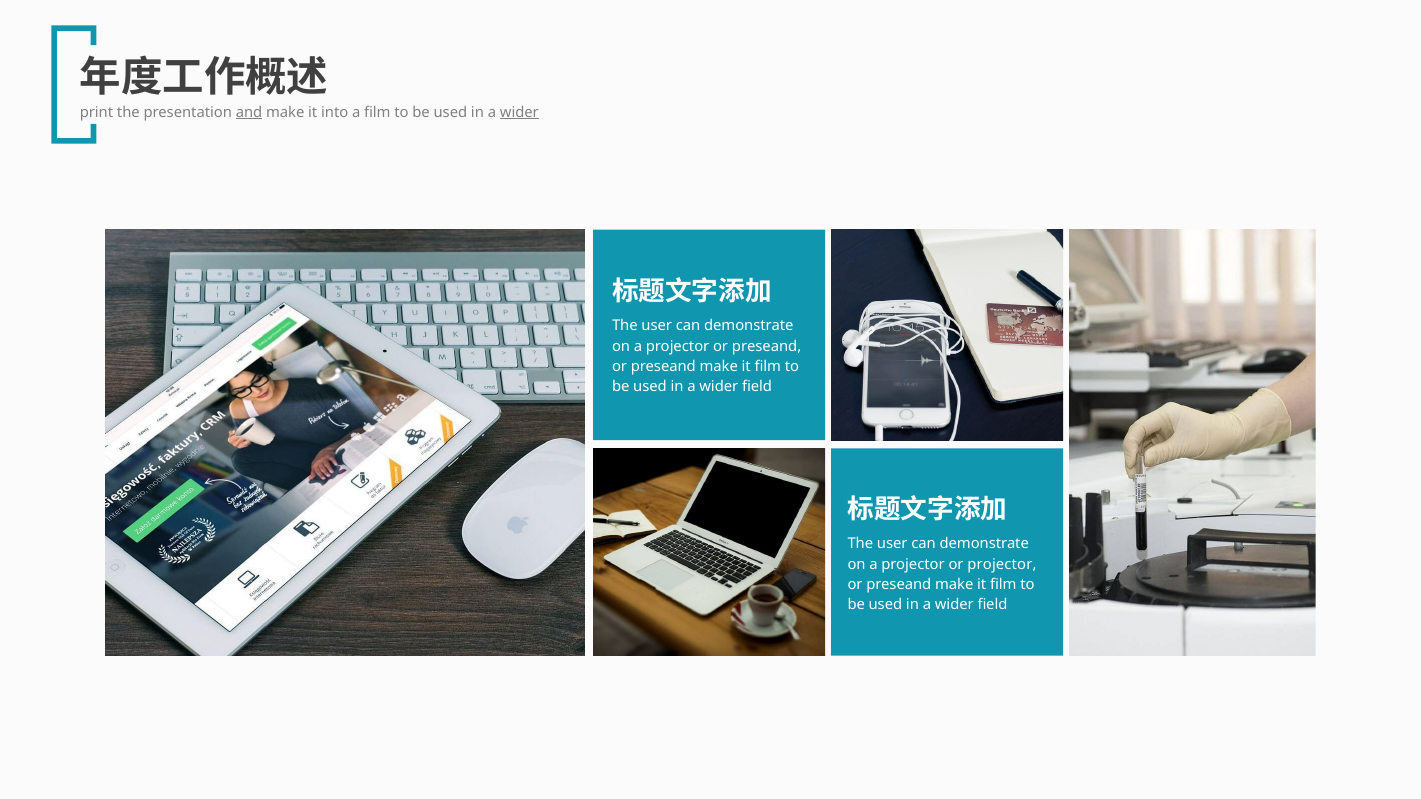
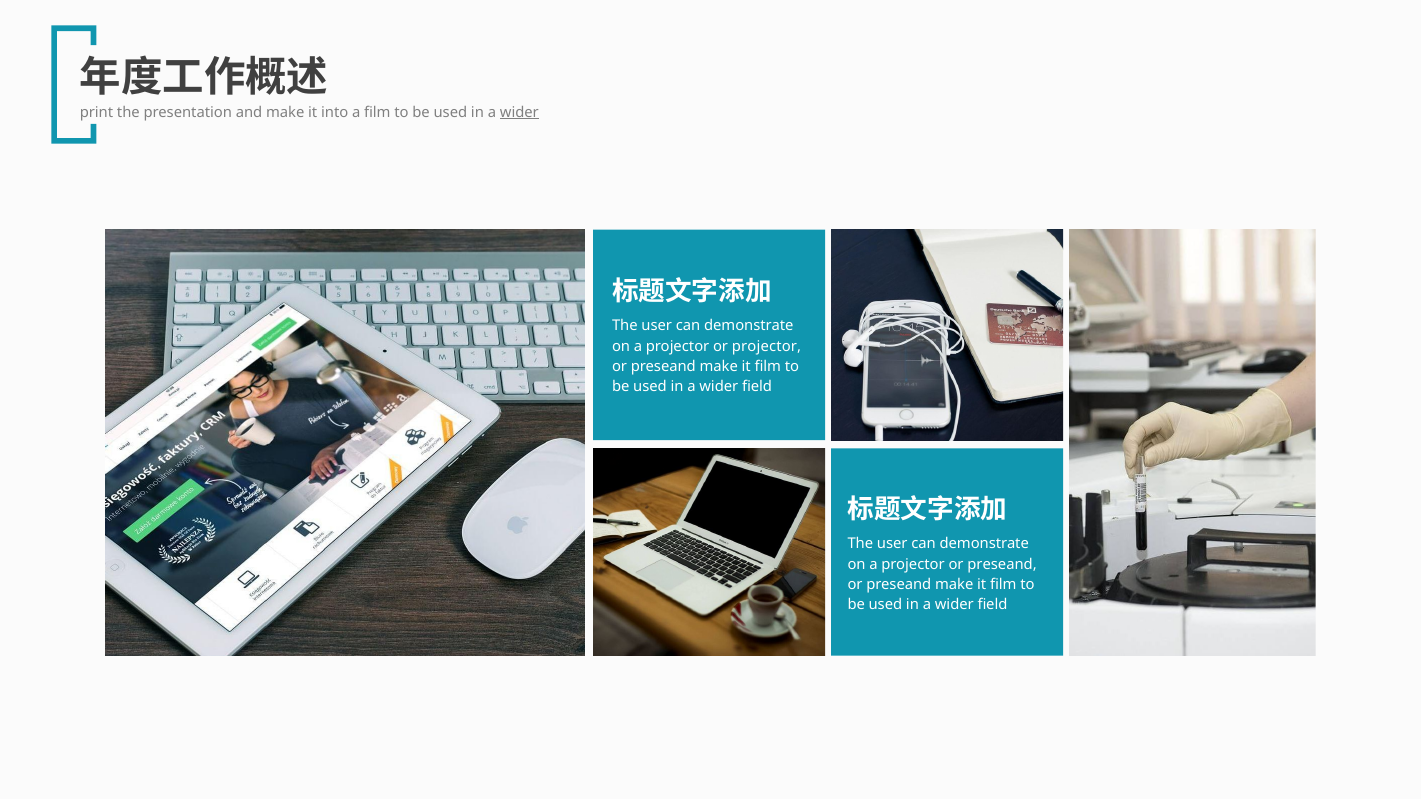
and underline: present -> none
a projector or preseand: preseand -> projector
a projector or projector: projector -> preseand
